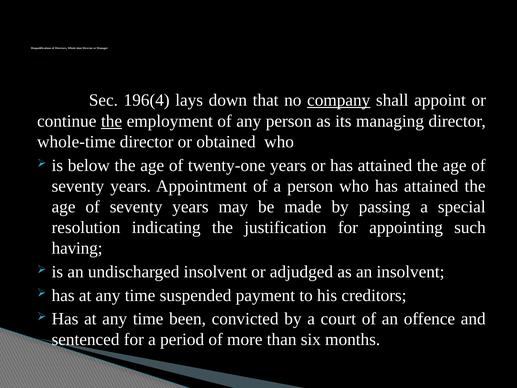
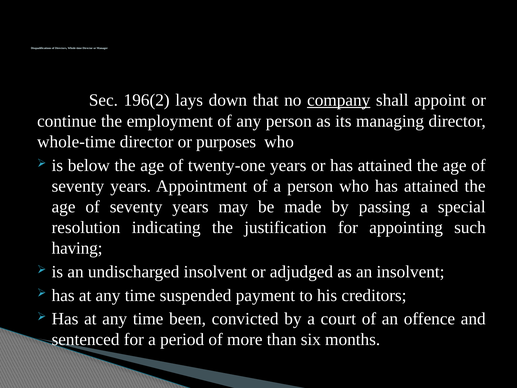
196(4: 196(4 -> 196(2
the at (112, 121) underline: present -> none
obtained: obtained -> purposes
